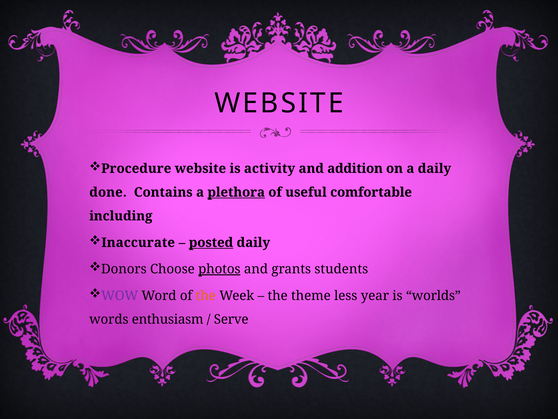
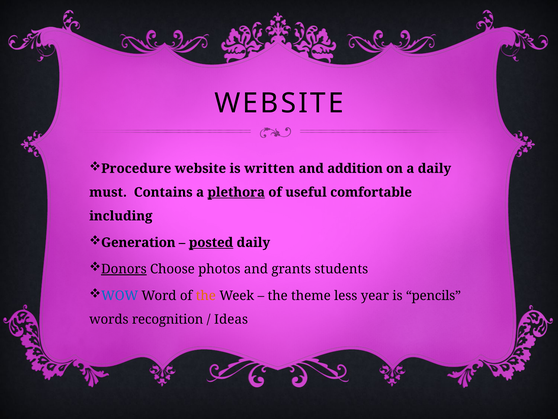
activity: activity -> written
done: done -> must
Inaccurate: Inaccurate -> Generation
Donors underline: none -> present
photos underline: present -> none
WOW colour: purple -> blue
worlds: worlds -> pencils
enthusiasm: enthusiasm -> recognition
Serve: Serve -> Ideas
